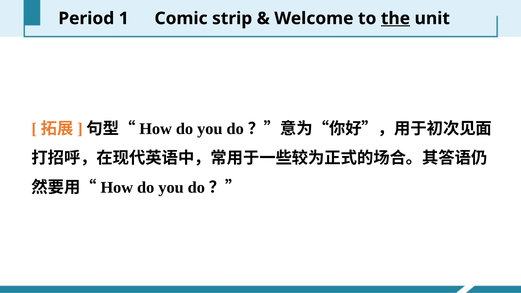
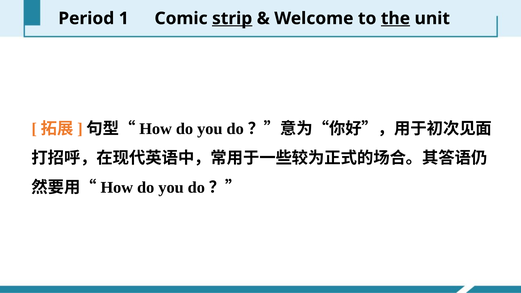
strip underline: none -> present
